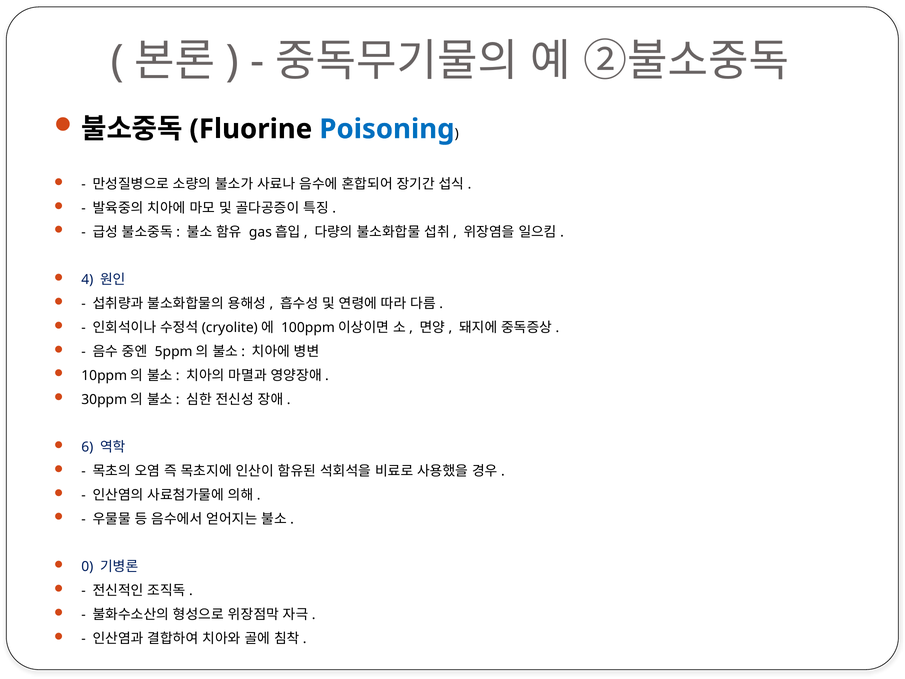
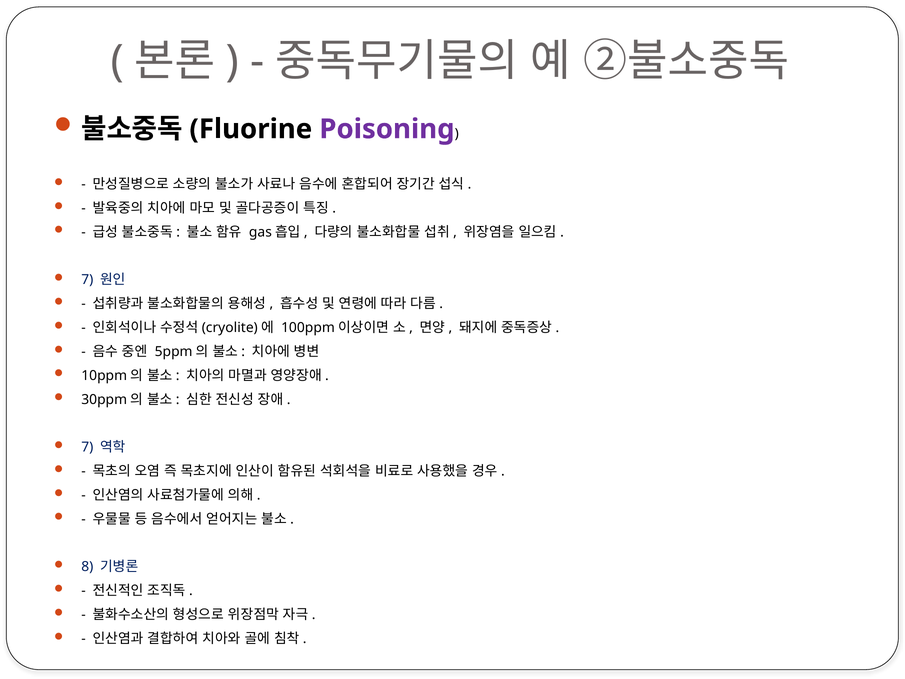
Poisoning colour: blue -> purple
4 at (87, 280): 4 -> 7
6 at (87, 447): 6 -> 7
0: 0 -> 8
